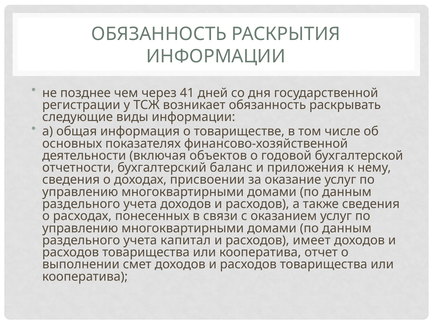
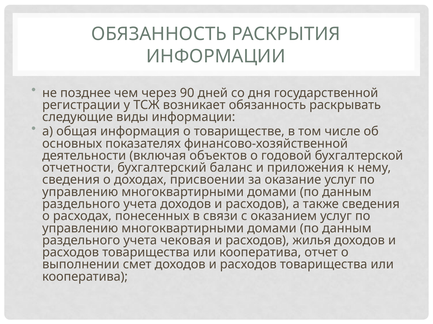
41: 41 -> 90
капитал: капитал -> чековая
имеет: имеет -> жилья
